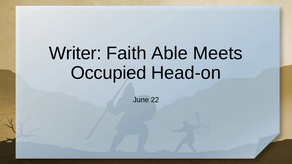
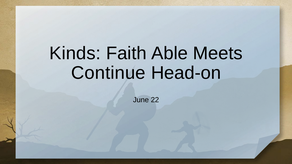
Writer: Writer -> Kinds
Occupied: Occupied -> Continue
